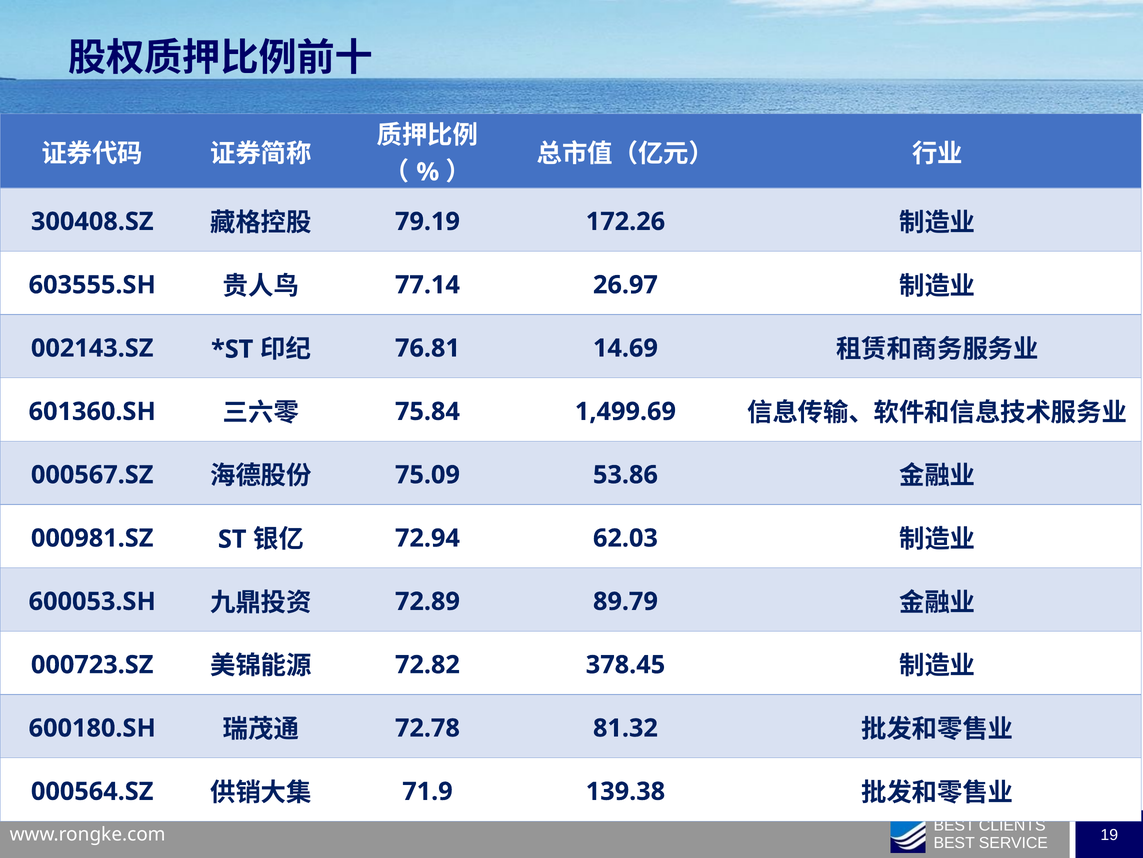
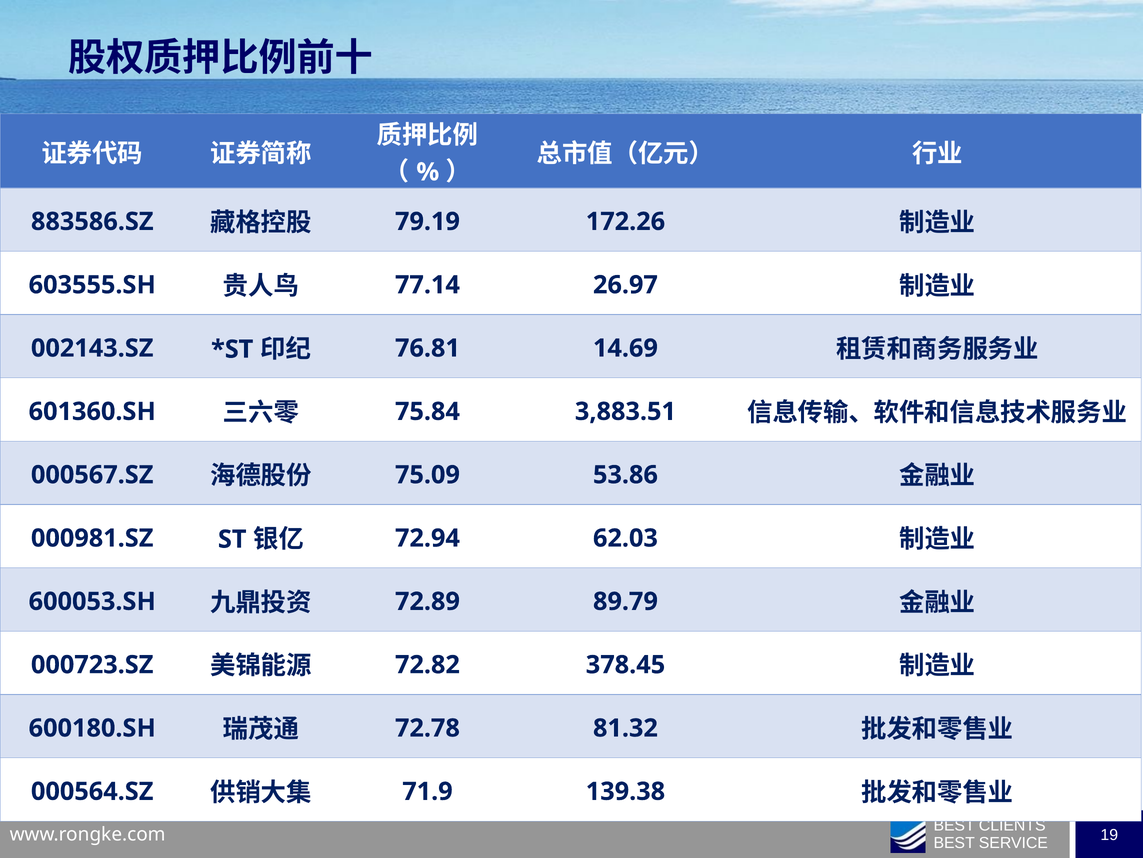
300408.SZ: 300408.SZ -> 883586.SZ
1,499.69: 1,499.69 -> 3,883.51
